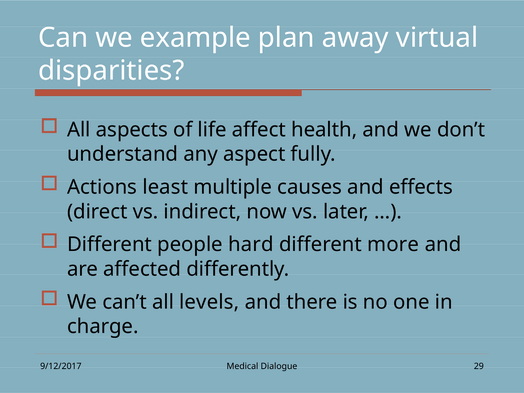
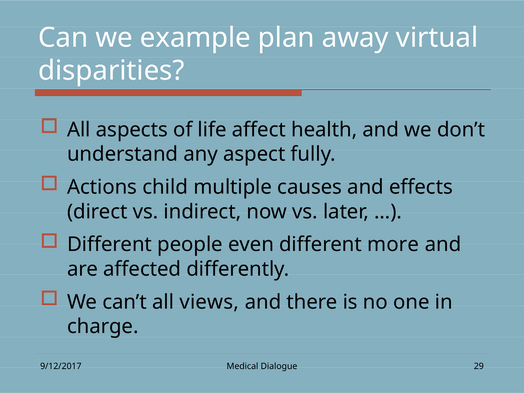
least: least -> child
hard: hard -> even
levels: levels -> views
